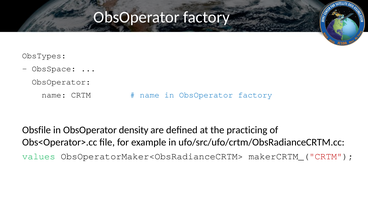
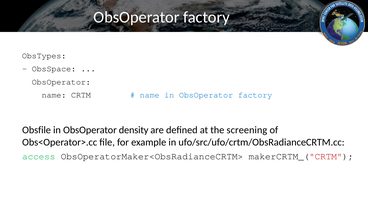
practicing: practicing -> screening
values: values -> access
